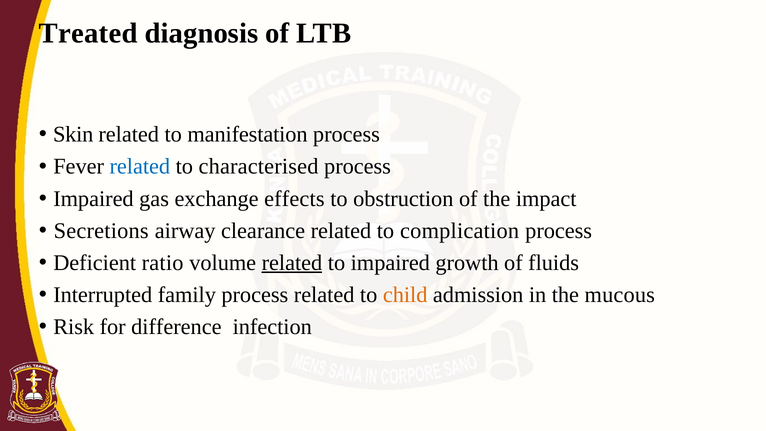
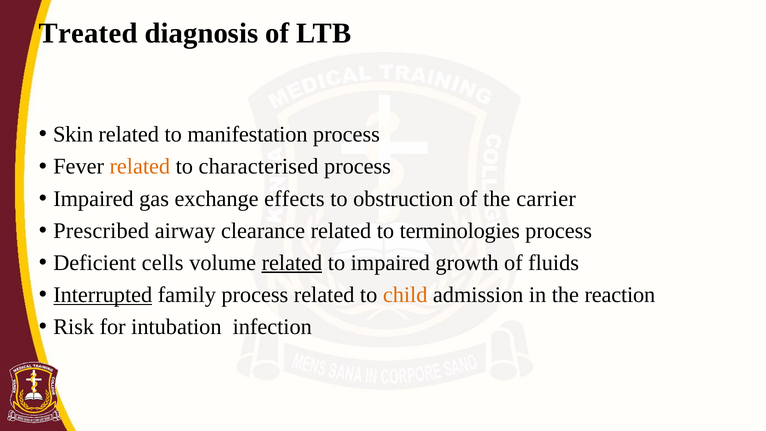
related at (140, 167) colour: blue -> orange
impact: impact -> carrier
Secretions: Secretions -> Prescribed
complication: complication -> terminologies
ratio: ratio -> cells
Interrupted underline: none -> present
mucous: mucous -> reaction
difference: difference -> intubation
